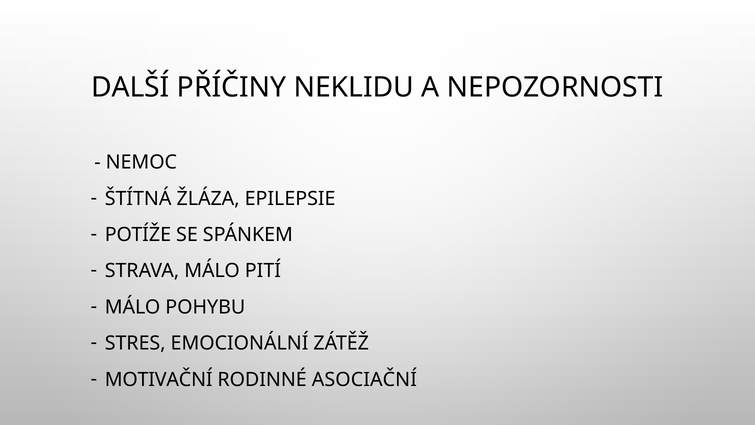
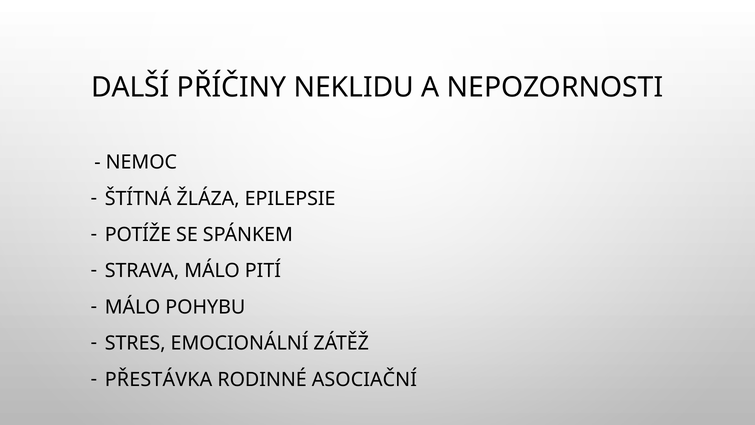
MOTIVAČNÍ: MOTIVAČNÍ -> PŘESTÁVKA
